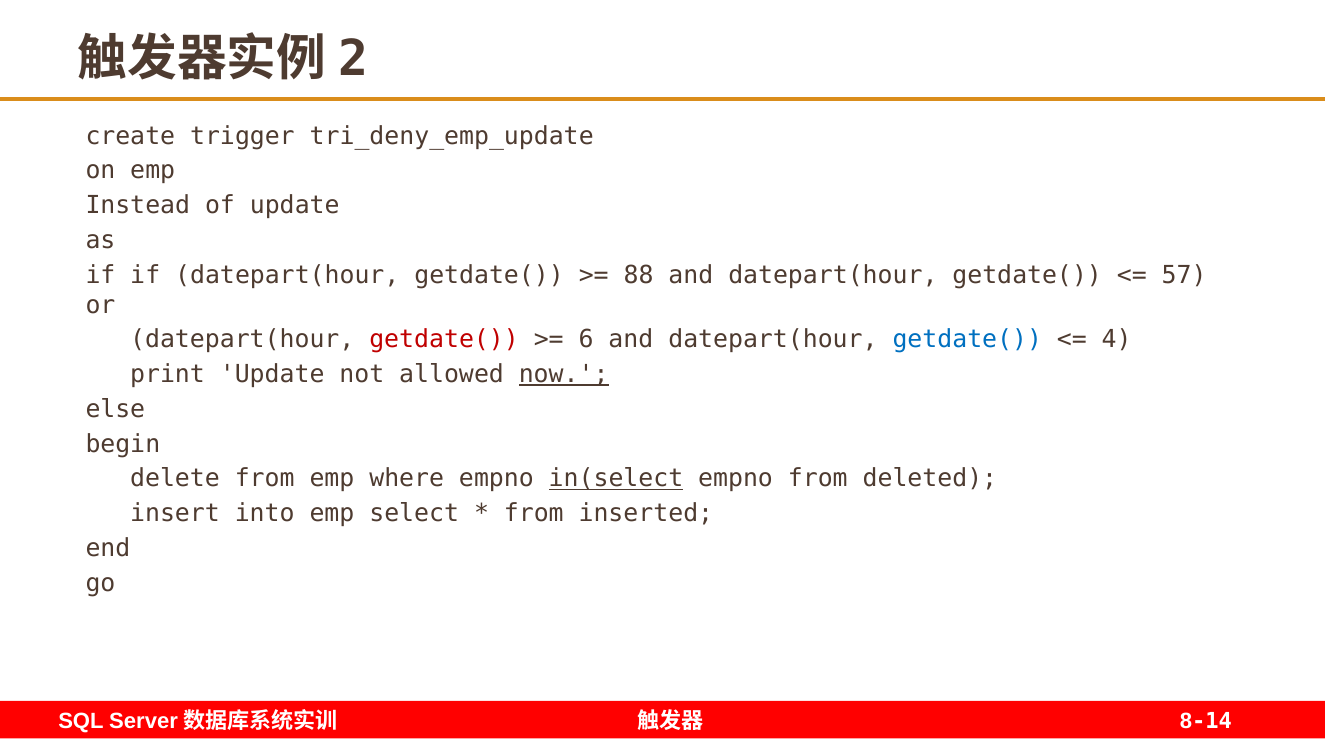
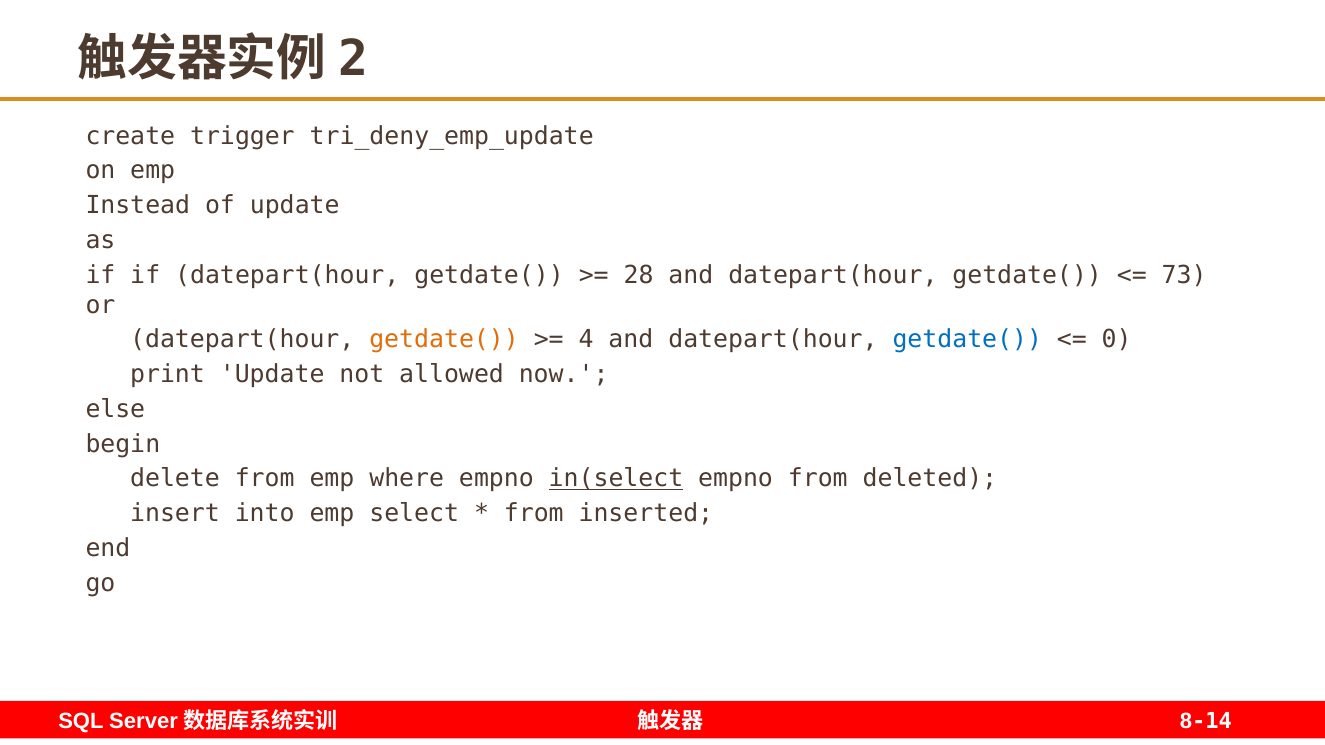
88: 88 -> 28
57: 57 -> 73
getdate( at (444, 340) colour: red -> orange
6: 6 -> 4
4: 4 -> 0
now underline: present -> none
